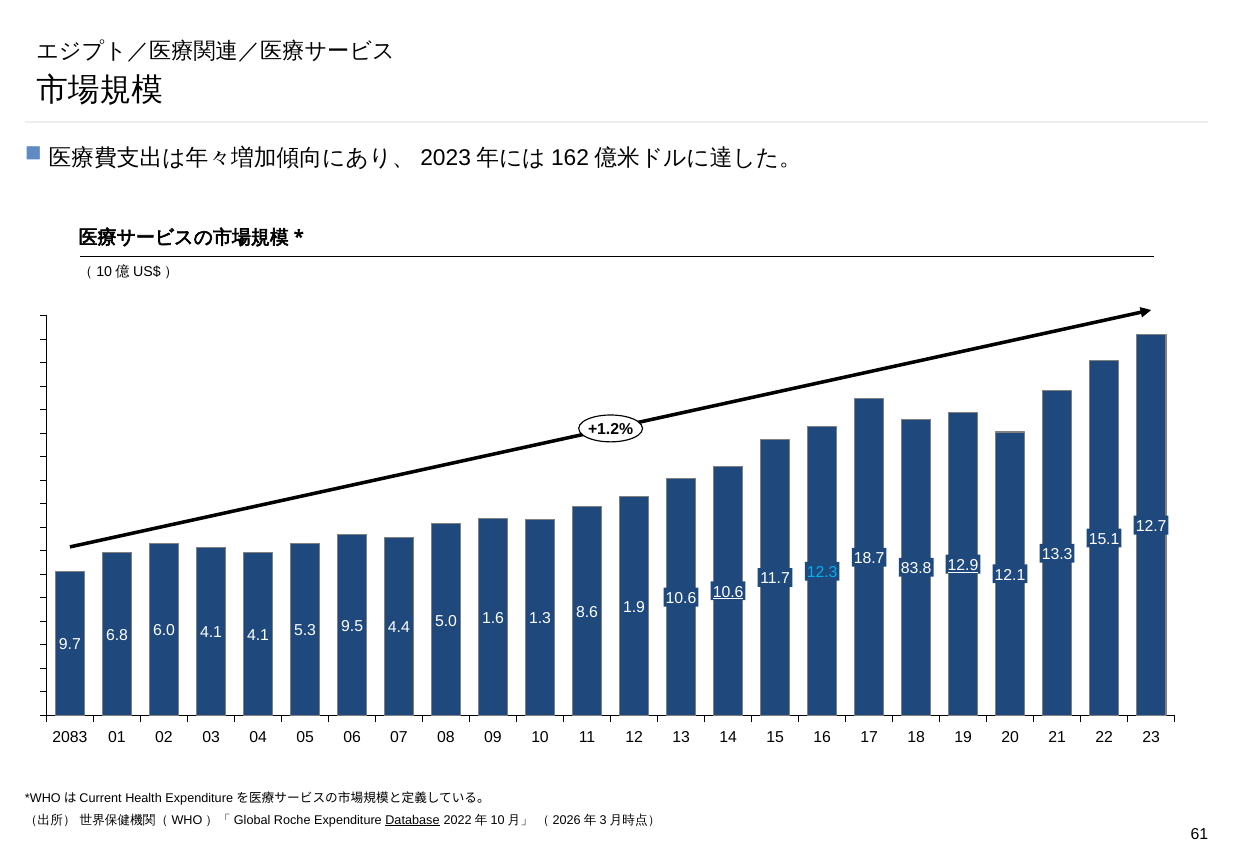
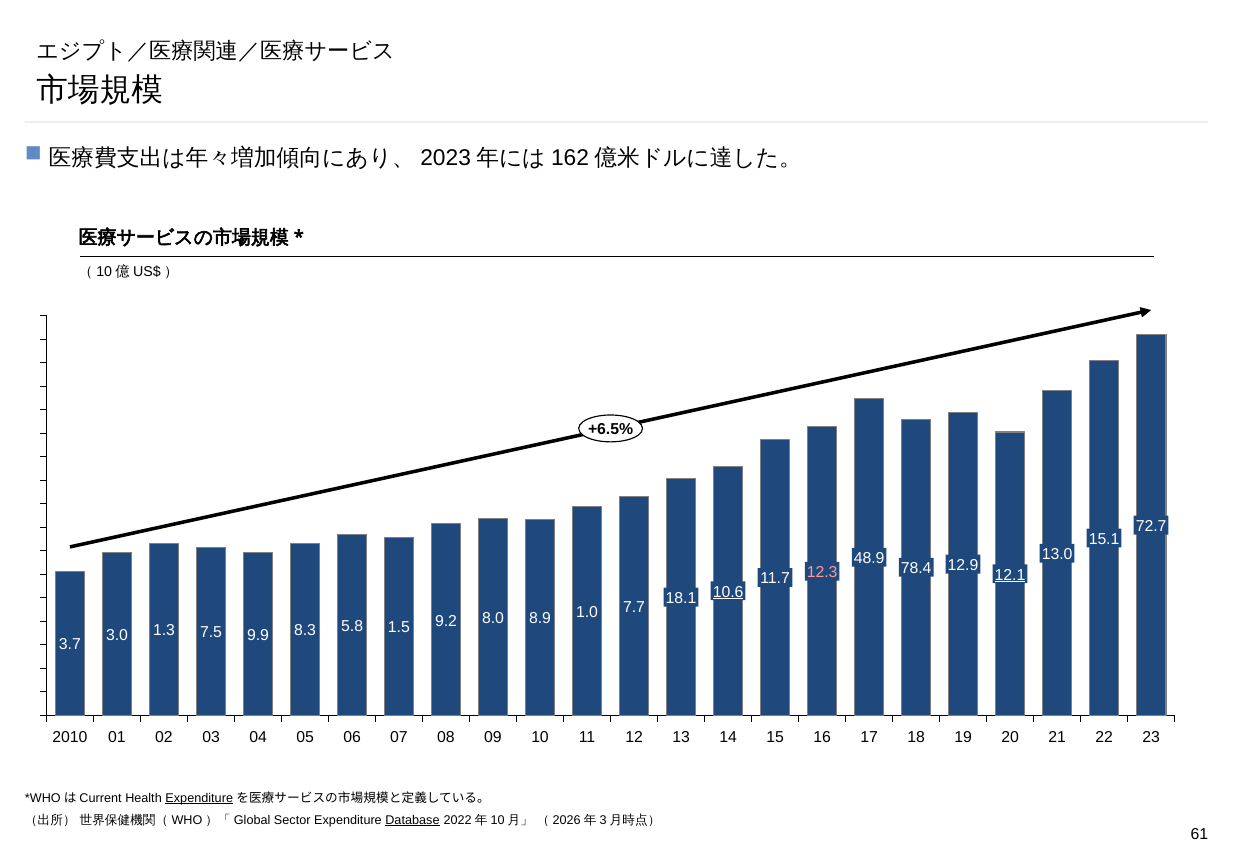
+1.2%: +1.2% -> +6.5%
12.7: 12.7 -> 72.7
13.3: 13.3 -> 13.0
18.7: 18.7 -> 48.9
12.9 underline: present -> none
83.8: 83.8 -> 78.4
12.3 colour: light blue -> pink
12.1 underline: none -> present
10.6 at (681, 599): 10.6 -> 18.1
1.9: 1.9 -> 7.7
8.6: 8.6 -> 1.0
1.6: 1.6 -> 8.0
1.3: 1.3 -> 8.9
5.0: 5.0 -> 9.2
9.5: 9.5 -> 5.8
4.4: 4.4 -> 1.5
5.3: 5.3 -> 8.3
6.0: 6.0 -> 1.3
4.1 at (211, 633): 4.1 -> 7.5
6.8: 6.8 -> 3.0
4.1 at (258, 636): 4.1 -> 9.9
9.7: 9.7 -> 3.7
2083: 2083 -> 2010
Expenditure at (199, 799) underline: none -> present
Roche: Roche -> Sector
